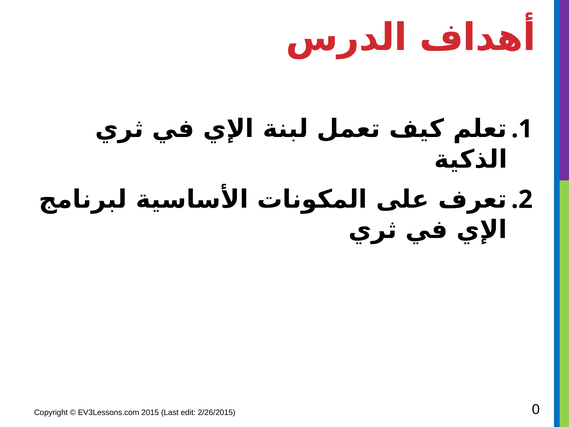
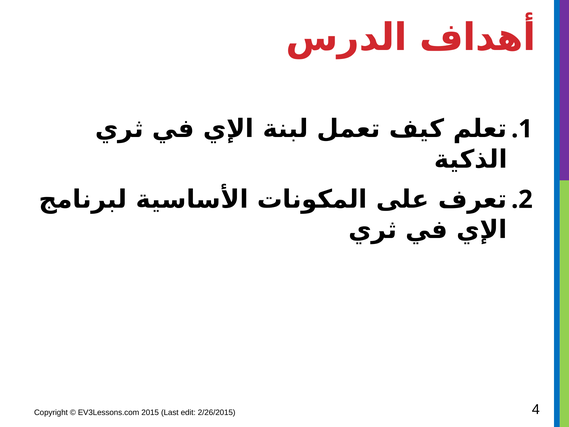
0: 0 -> 4
